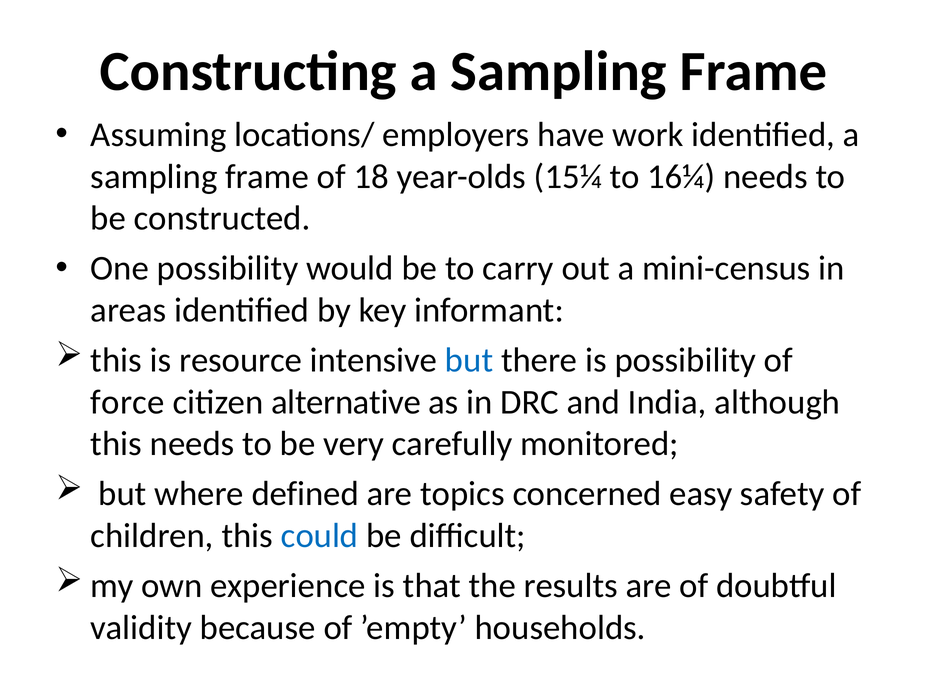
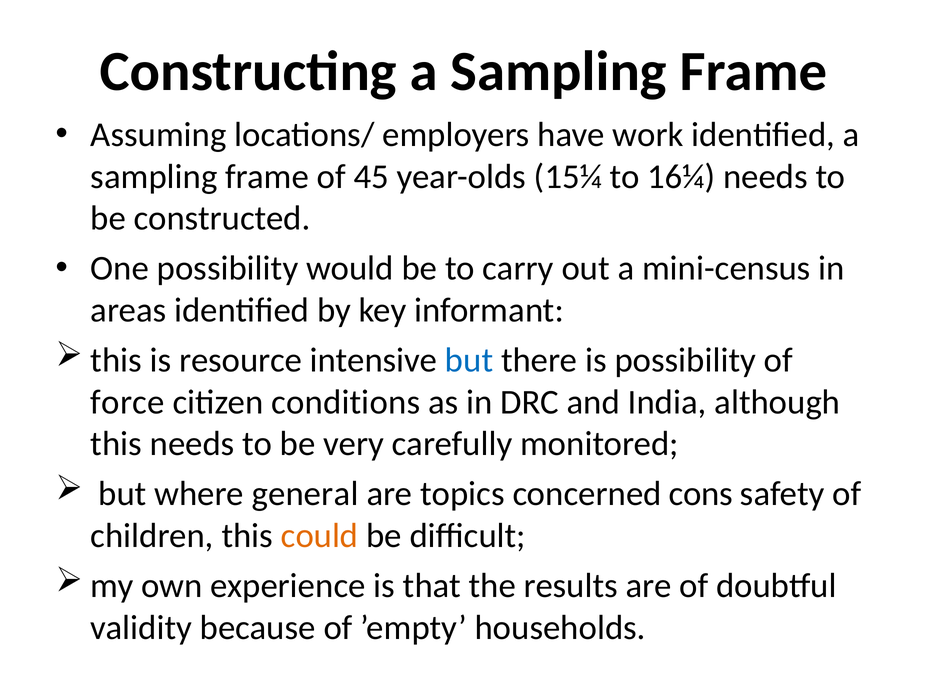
18: 18 -> 45
alternative: alternative -> conditions
defined: defined -> general
easy: easy -> cons
could colour: blue -> orange
